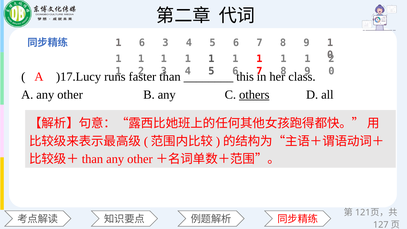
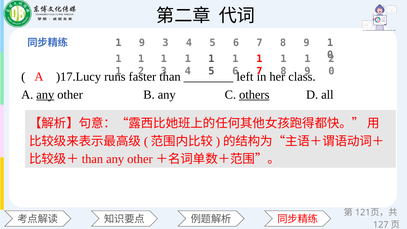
6 at (142, 43): 6 -> 9
this: this -> left
any at (45, 95) underline: none -> present
